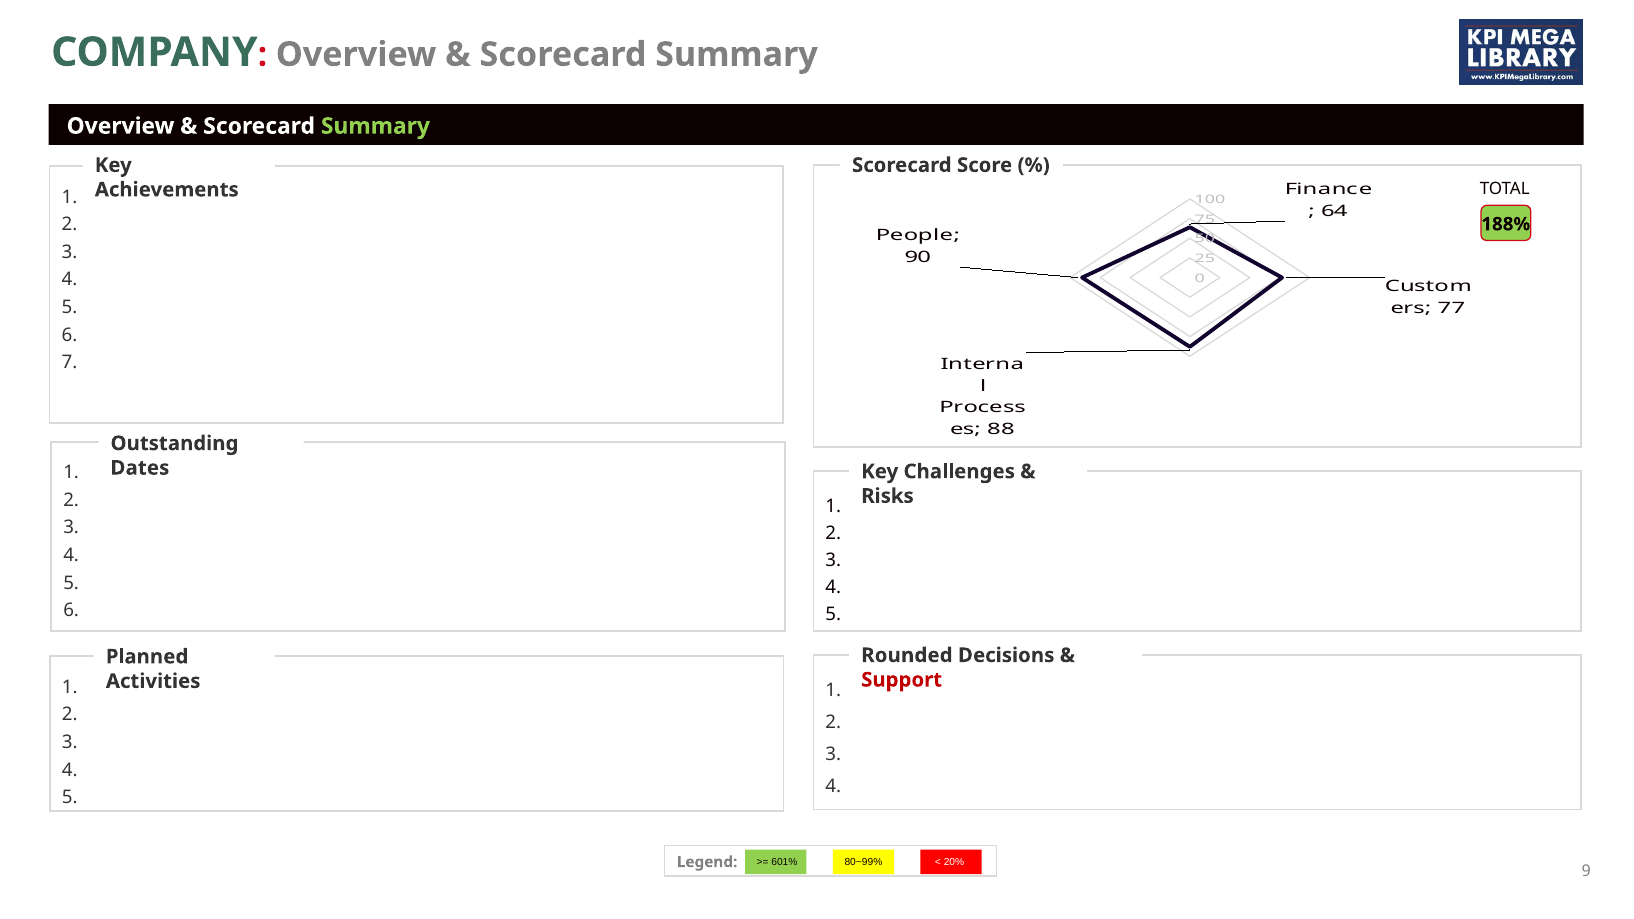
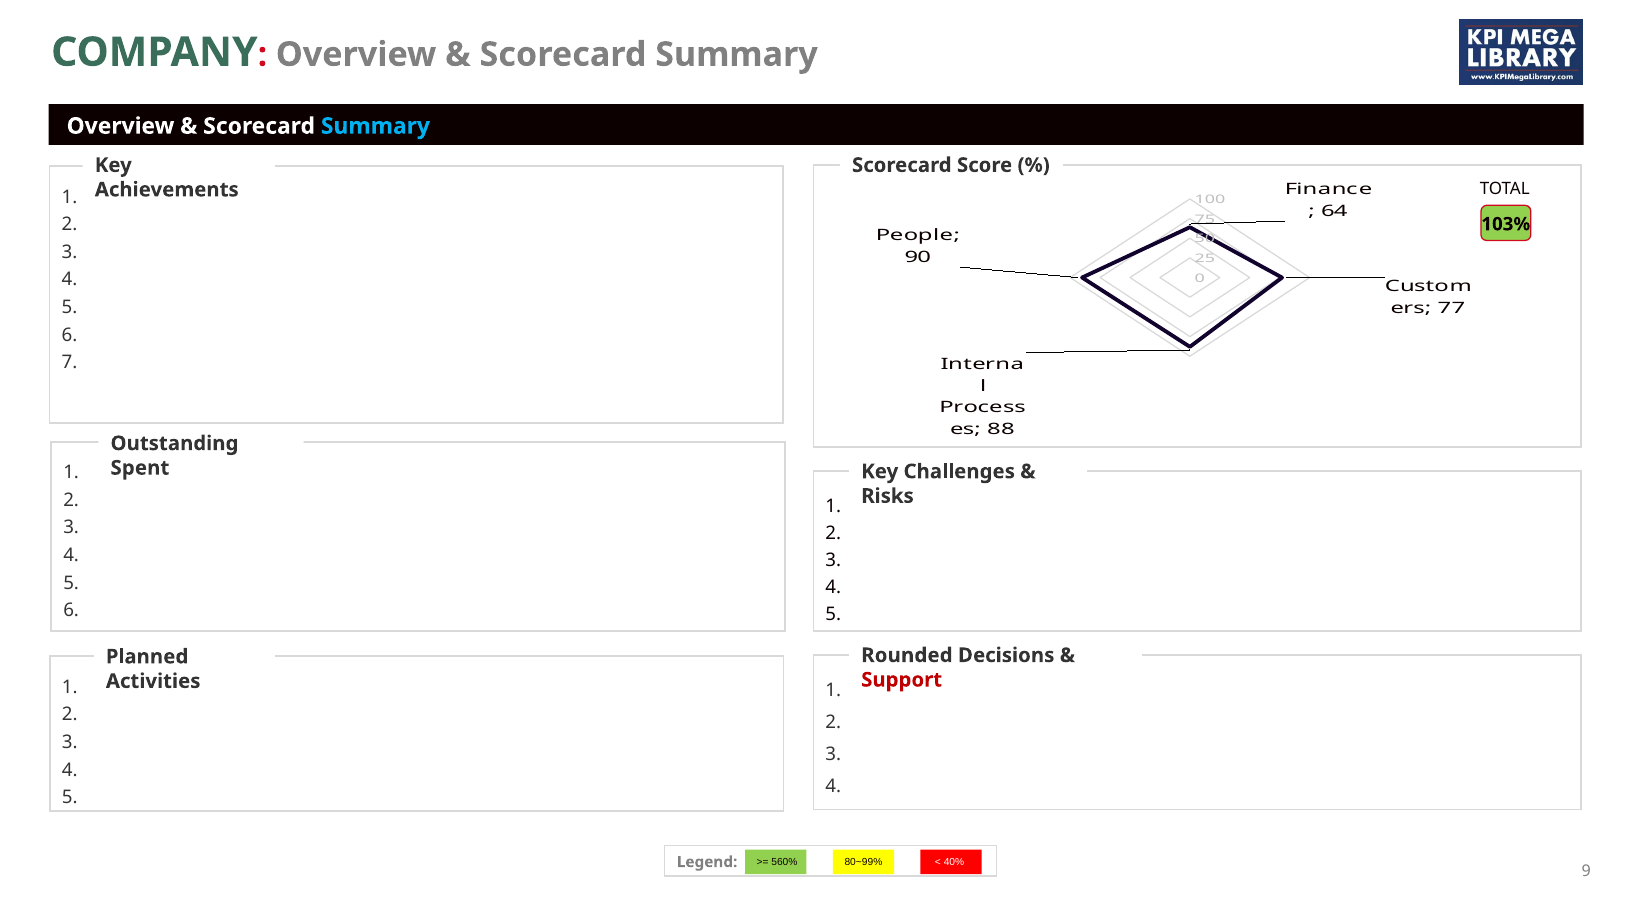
Summary at (375, 126) colour: light green -> light blue
188%: 188% -> 103%
Dates: Dates -> Spent
601%: 601% -> 560%
20%: 20% -> 40%
